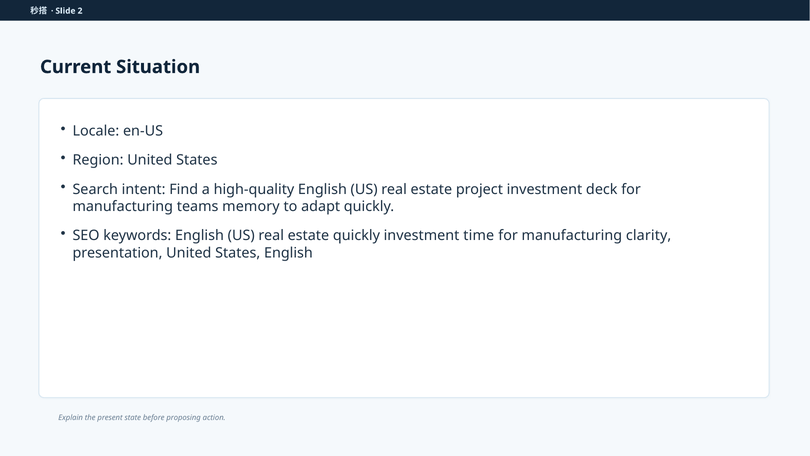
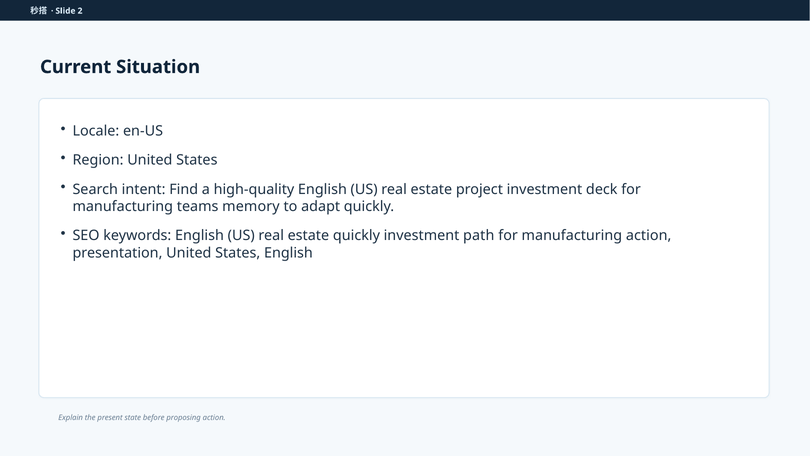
time: time -> path
manufacturing clarity: clarity -> action
